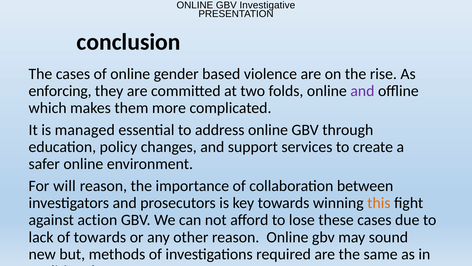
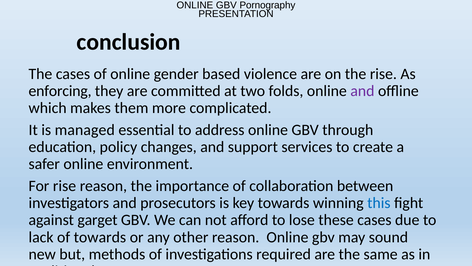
Investigative: Investigative -> Pornography
For will: will -> rise
this colour: orange -> blue
action: action -> garget
